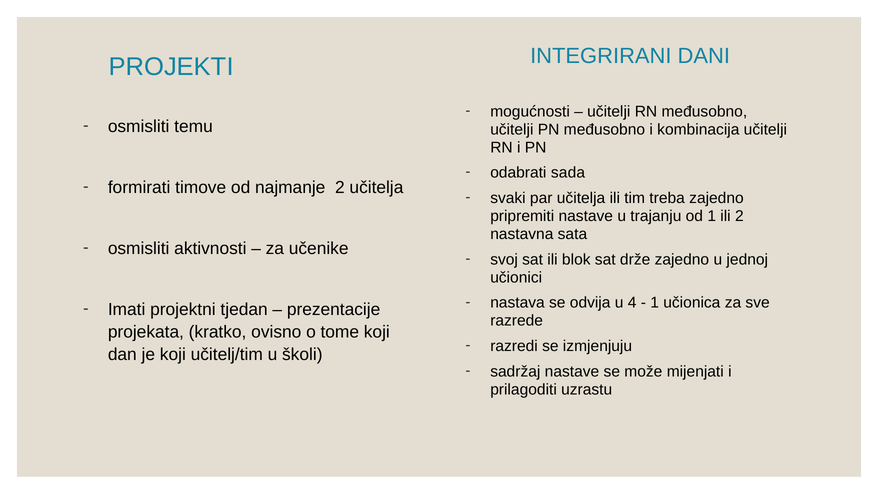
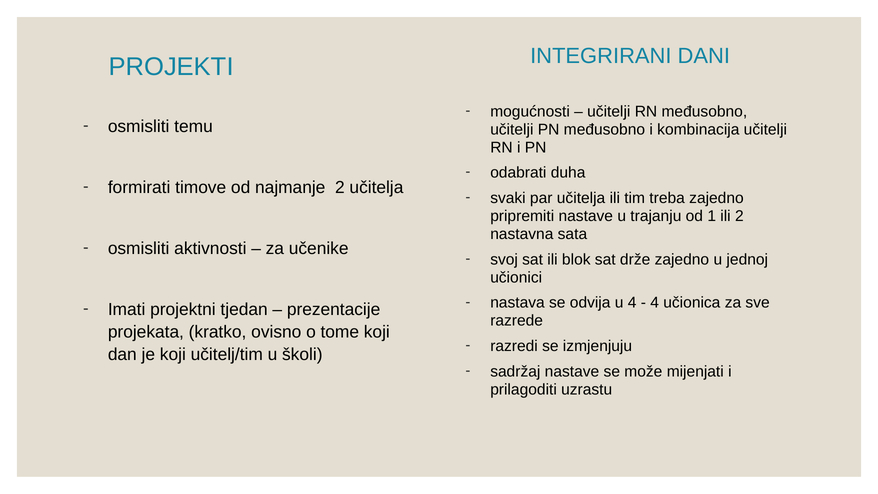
sada: sada -> duha
1 at (655, 303): 1 -> 4
